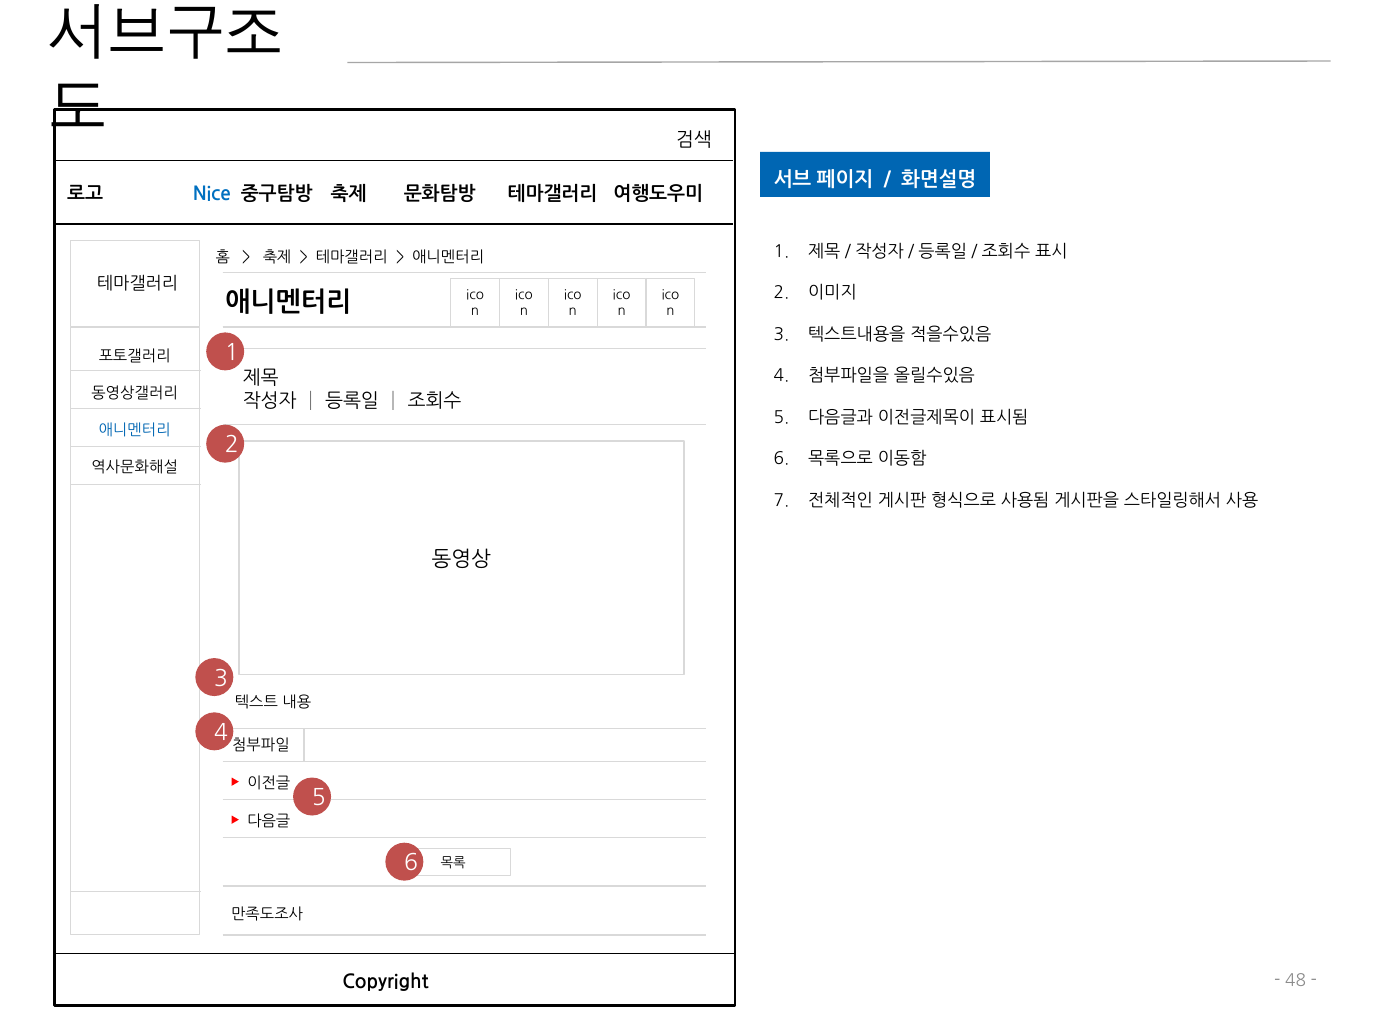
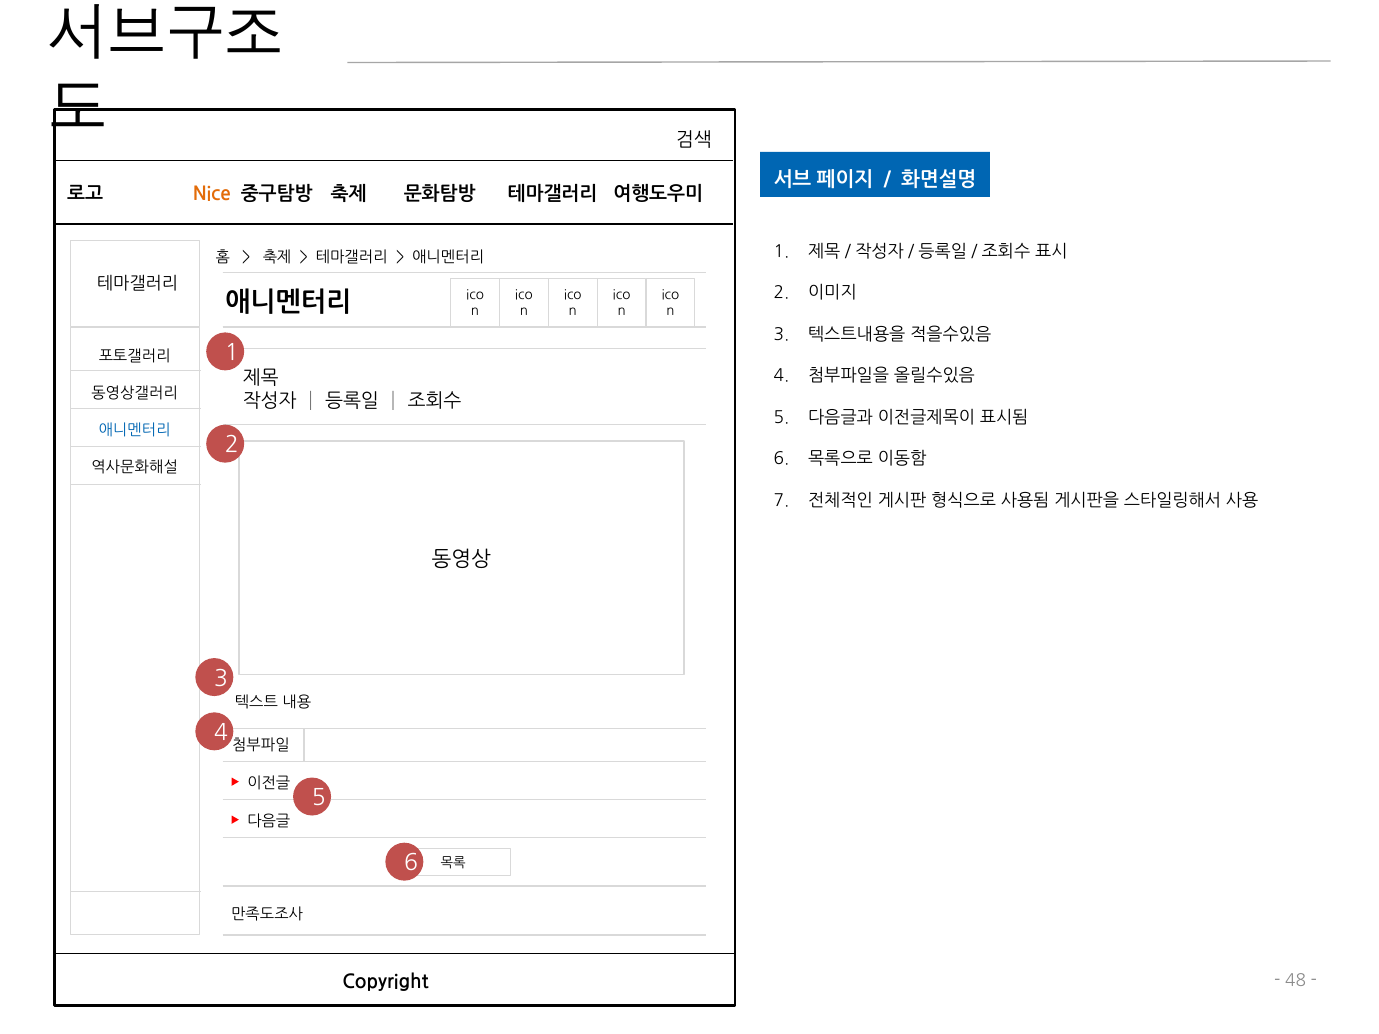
Nice colour: blue -> orange
